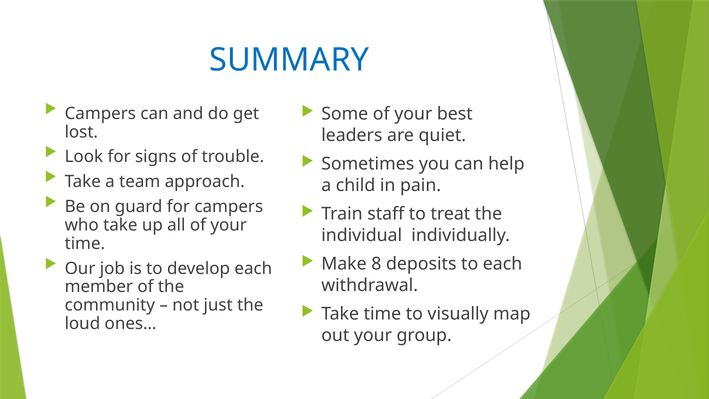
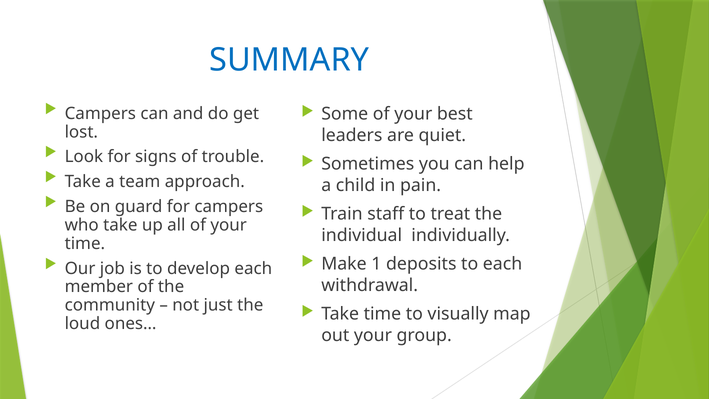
8: 8 -> 1
